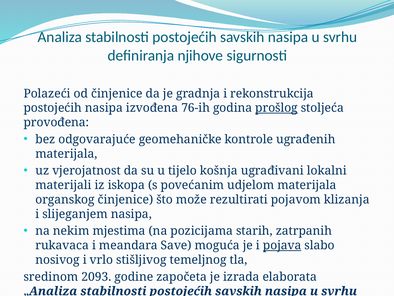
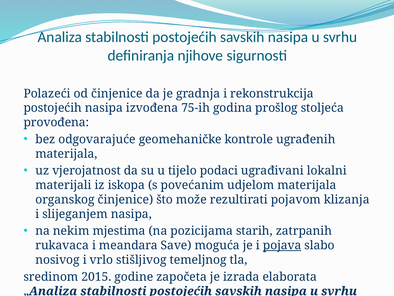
76-ih: 76-ih -> 75-ih
prošlog underline: present -> none
košnja: košnja -> podaci
2093: 2093 -> 2015
